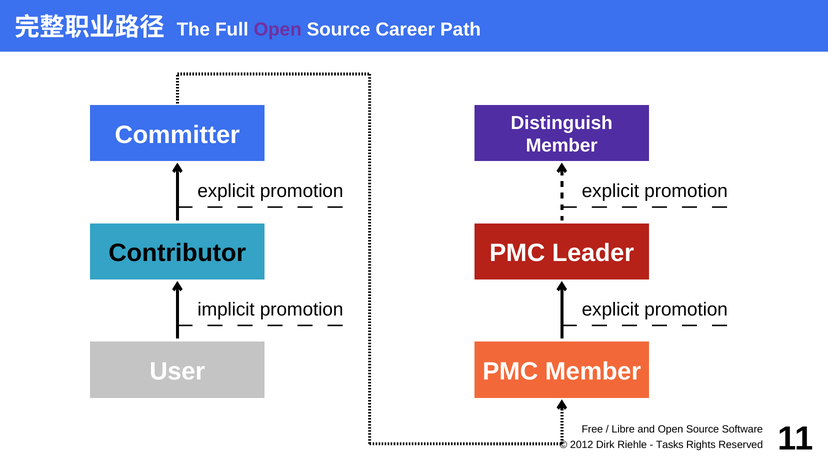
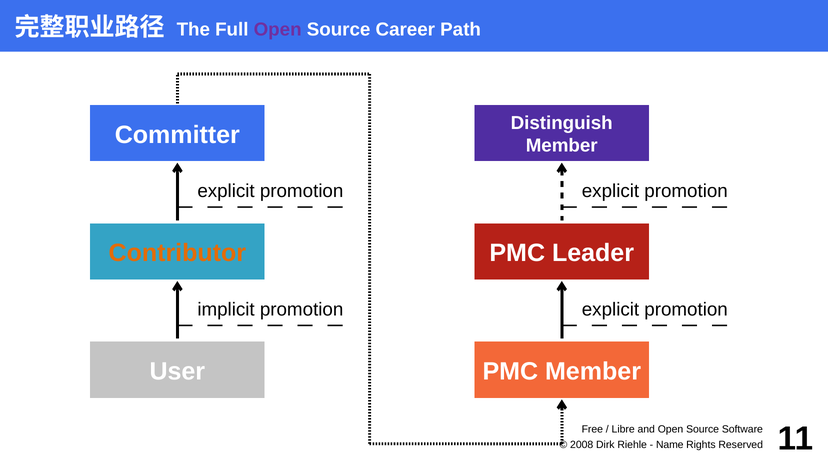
Contributor colour: black -> orange
2012: 2012 -> 2008
Tasks: Tasks -> Name
